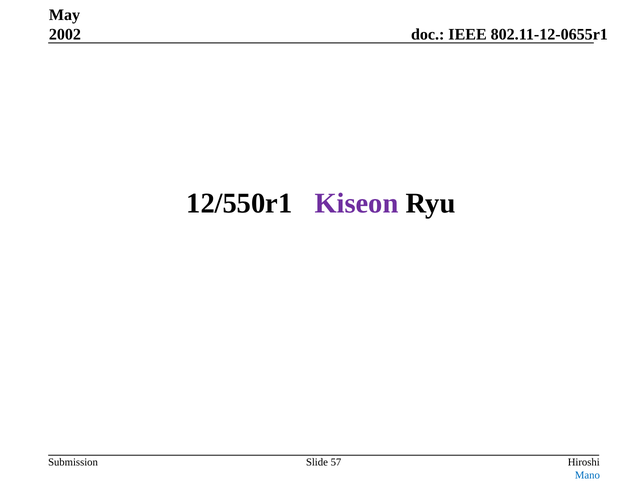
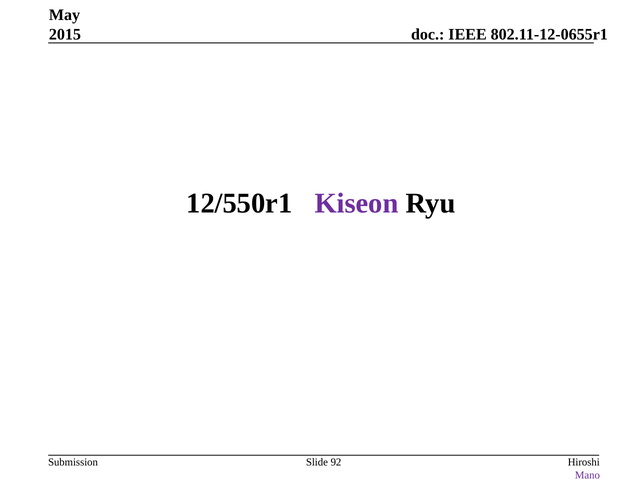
2002: 2002 -> 2015
57: 57 -> 92
Mano colour: blue -> purple
